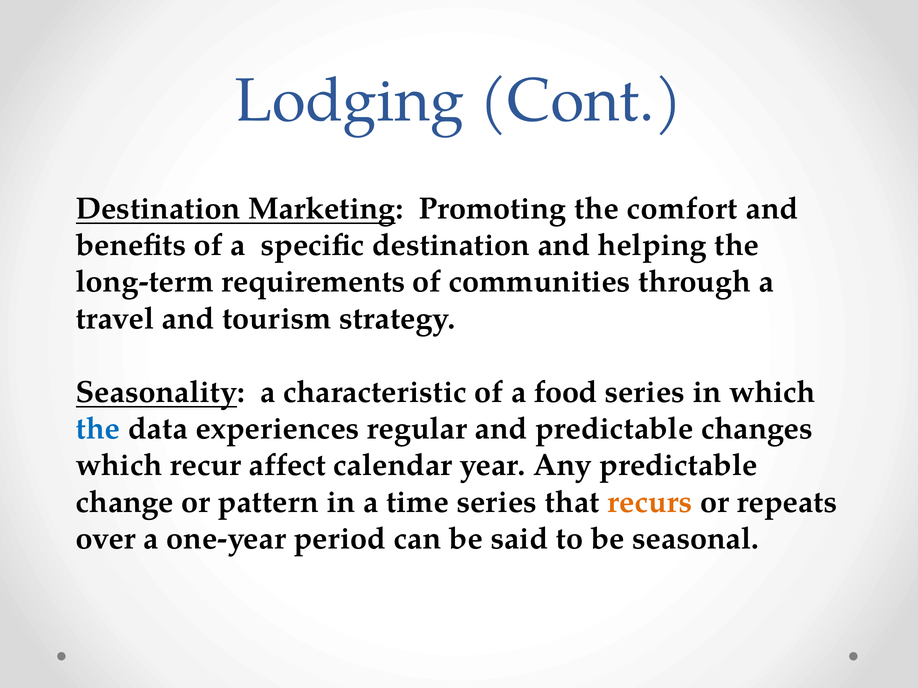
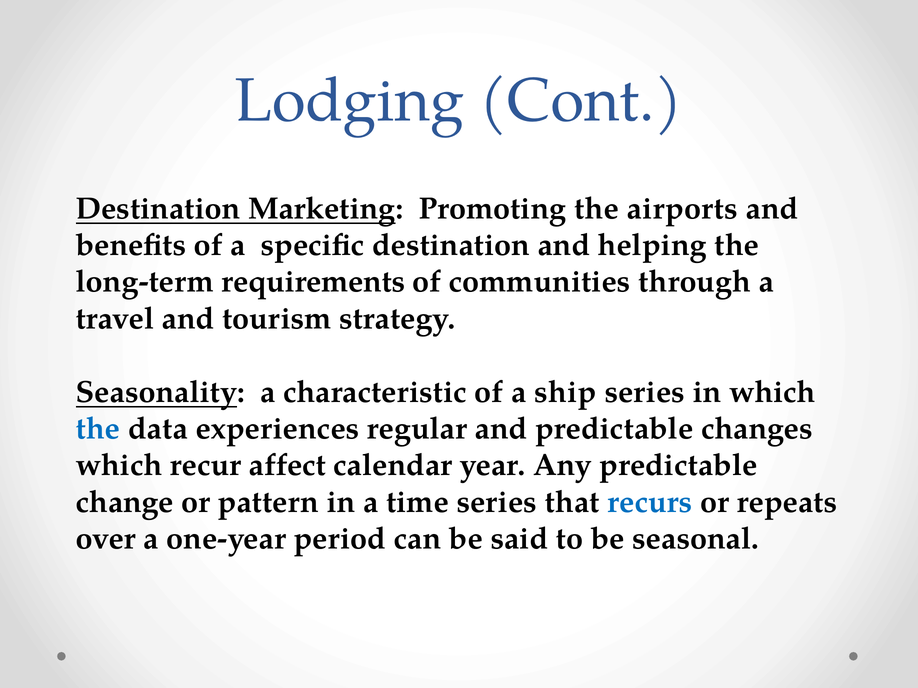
comfort: comfort -> airports
food: food -> ship
recurs colour: orange -> blue
